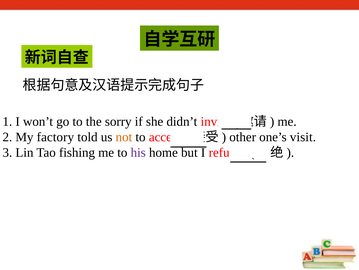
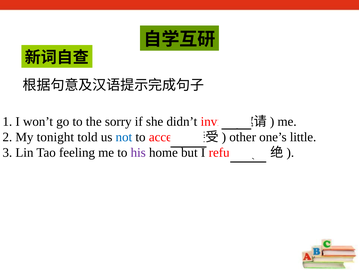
factory: factory -> tonight
not colour: orange -> blue
visit: visit -> little
fishing: fishing -> feeling
